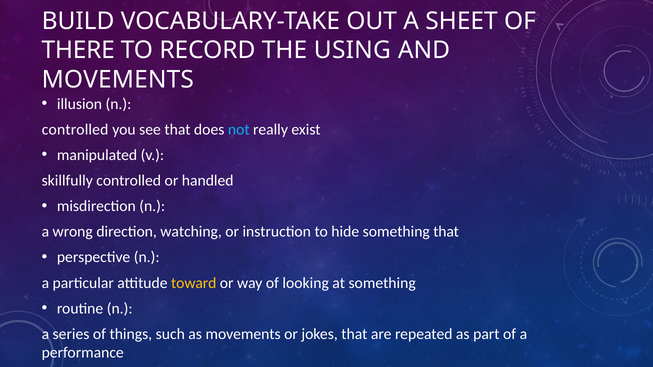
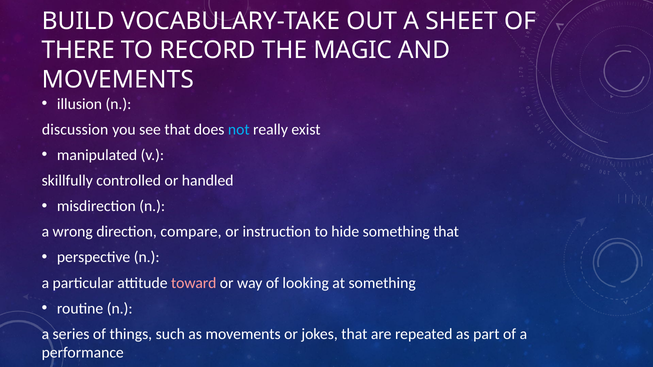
USING: USING -> MAGIC
controlled at (75, 130): controlled -> discussion
watching: watching -> compare
toward colour: yellow -> pink
